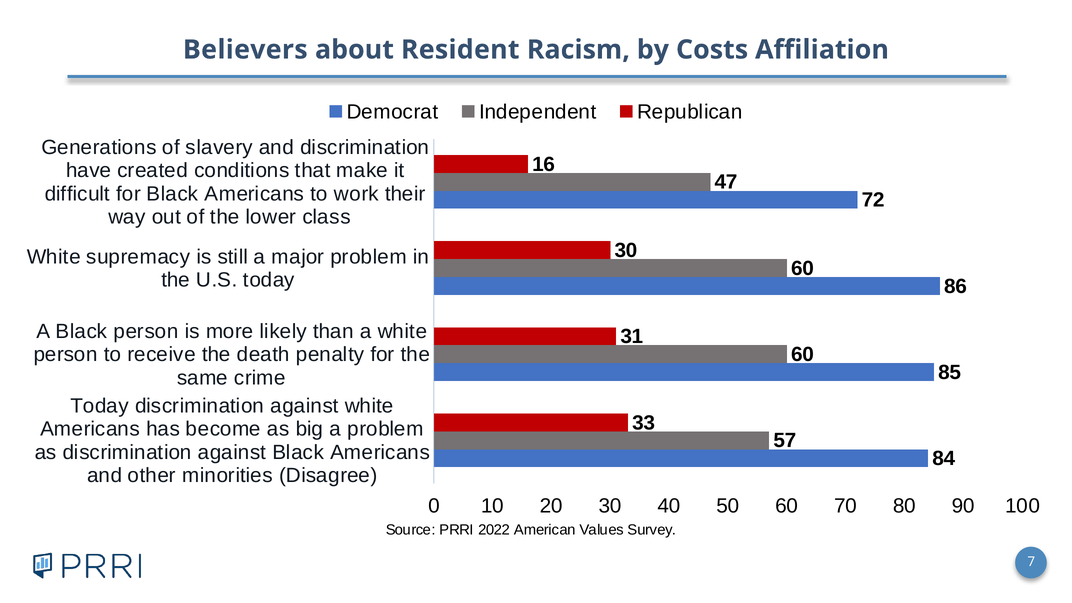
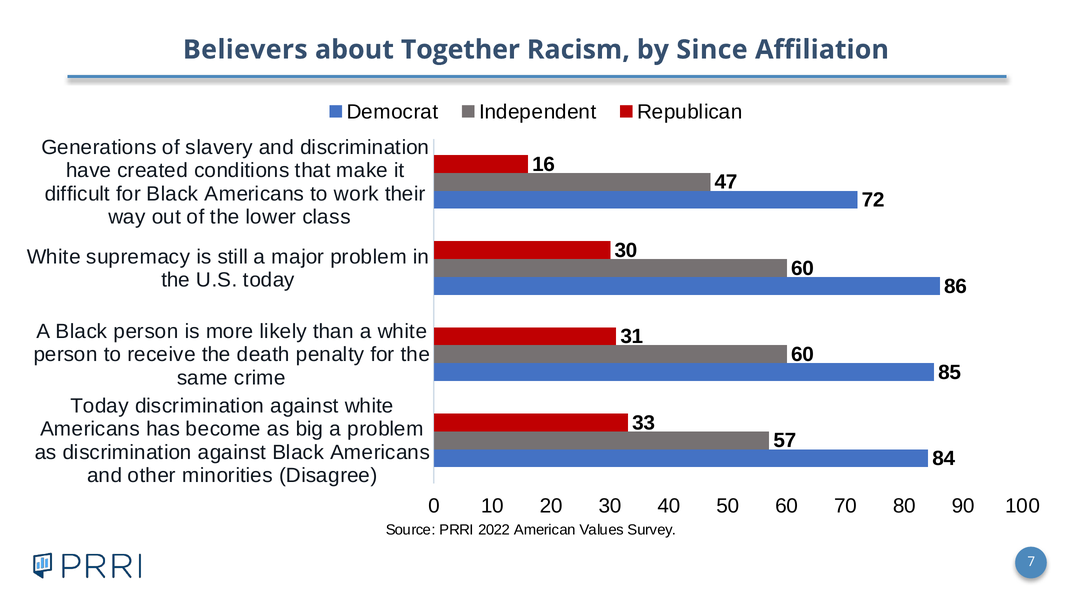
Resident: Resident -> Together
Costs: Costs -> Since
